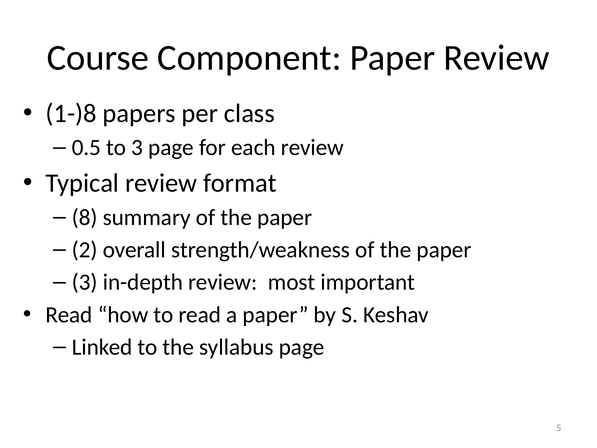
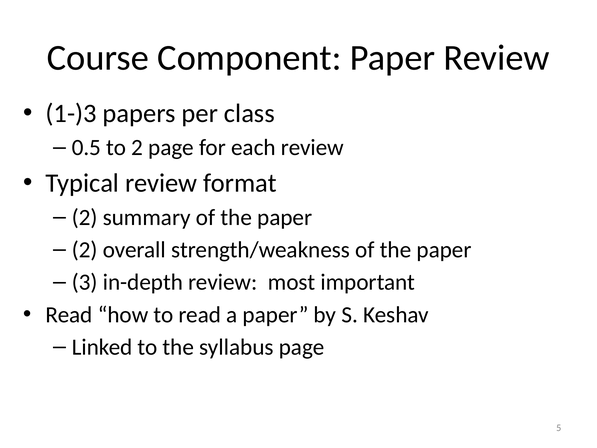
1-)8: 1-)8 -> 1-)3
to 3: 3 -> 2
8 at (85, 217): 8 -> 2
